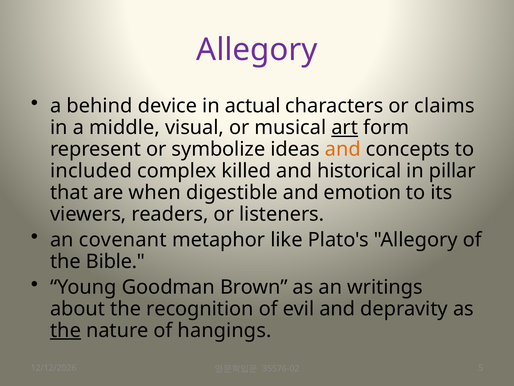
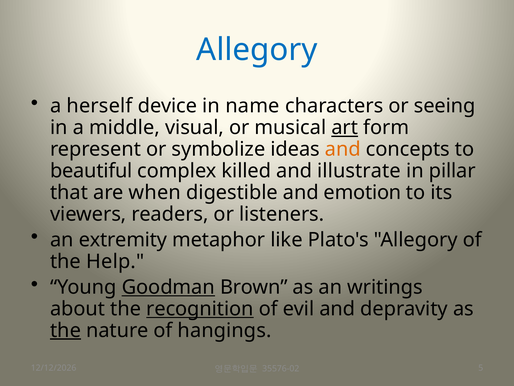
Allegory at (257, 50) colour: purple -> blue
behind: behind -> herself
actual: actual -> name
claims: claims -> seeing
included: included -> beautiful
historical: historical -> illustrate
covenant: covenant -> extremity
Bible: Bible -> Help
Goodman underline: none -> present
recognition underline: none -> present
